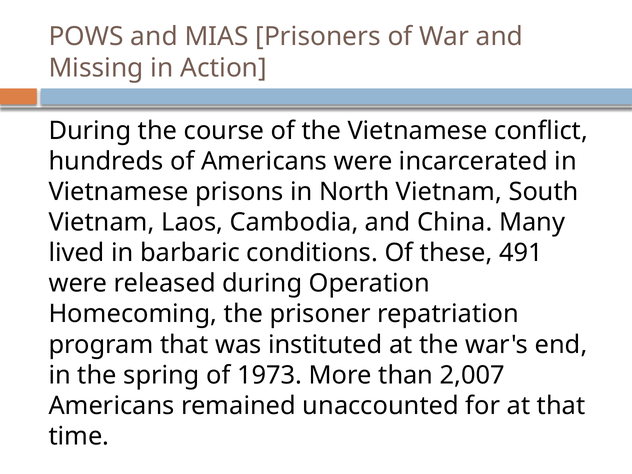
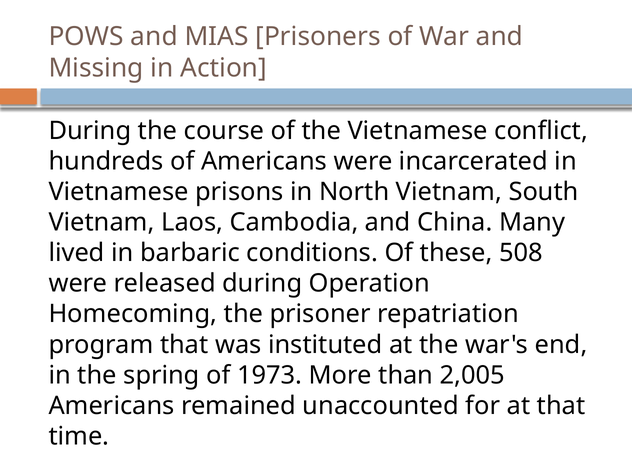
491: 491 -> 508
2,007: 2,007 -> 2,005
